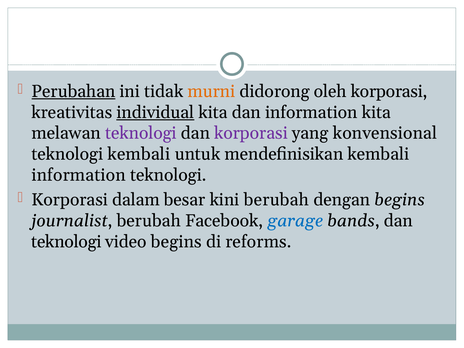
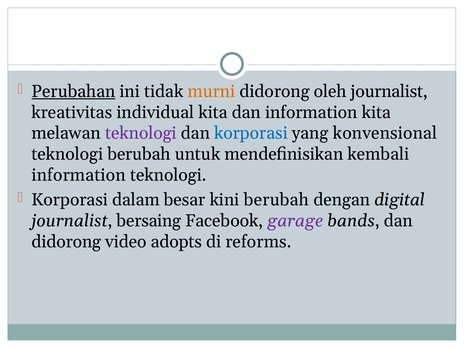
oleh korporasi: korporasi -> journalist
individual underline: present -> none
korporasi at (251, 133) colour: purple -> blue
teknologi kembali: kembali -> berubah
dengan begins: begins -> digital
journalist berubah: berubah -> bersaing
garage colour: blue -> purple
teknologi at (66, 242): teknologi -> didorong
video begins: begins -> adopts
